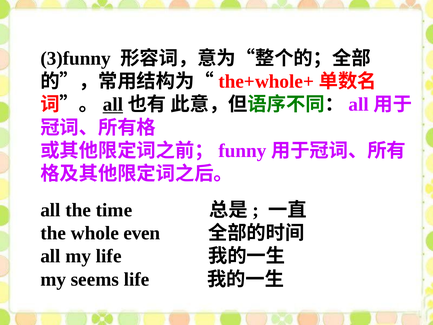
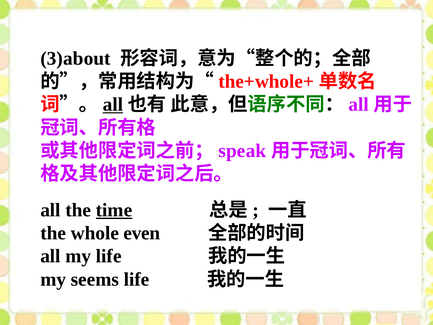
3)funny: 3)funny -> 3)about
funny: funny -> speak
time underline: none -> present
